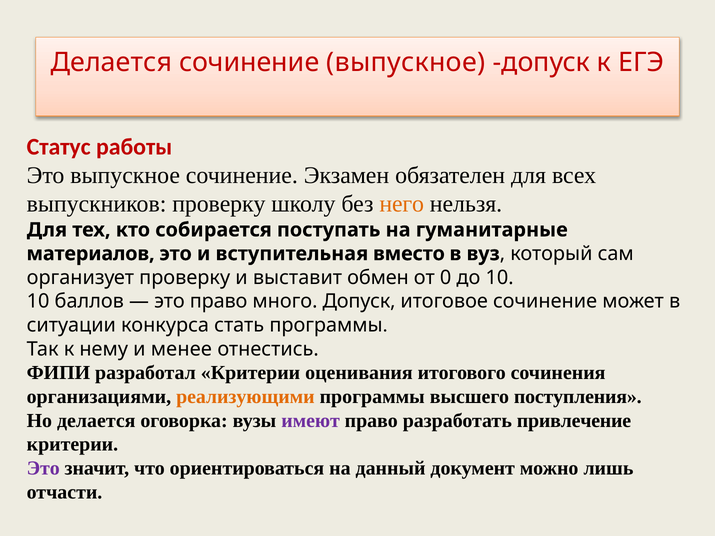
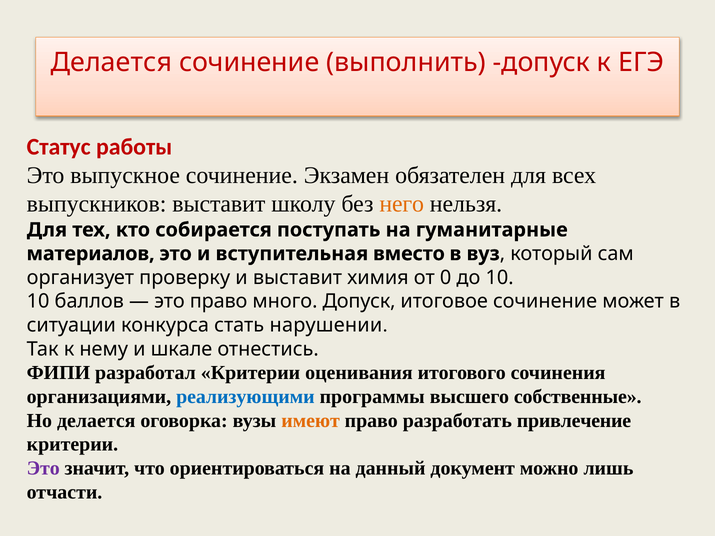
сочинение выпускное: выпускное -> выполнить
выпускников проверку: проверку -> выставит
обмен: обмен -> химия
стать программы: программы -> нарушении
менее: менее -> шкале
реализующими colour: orange -> blue
поступления: поступления -> собственные
имеют colour: purple -> orange
